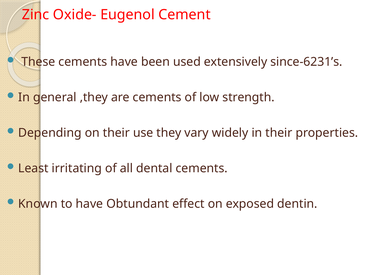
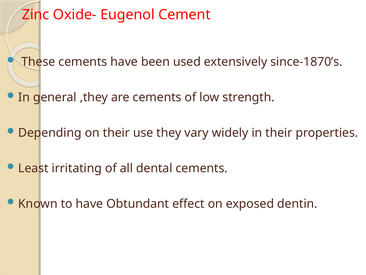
since-6231’s: since-6231’s -> since-1870’s
